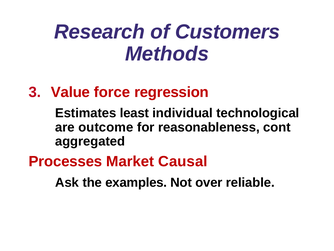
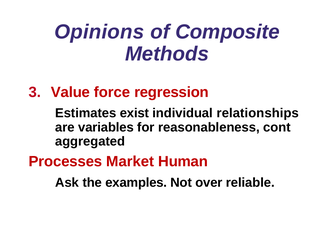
Research: Research -> Opinions
Customers: Customers -> Composite
least: least -> exist
technological: technological -> relationships
outcome: outcome -> variables
Causal: Causal -> Human
